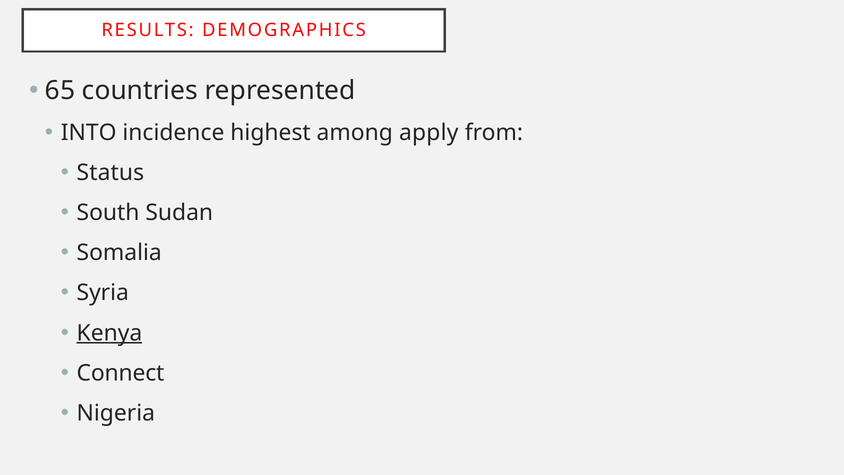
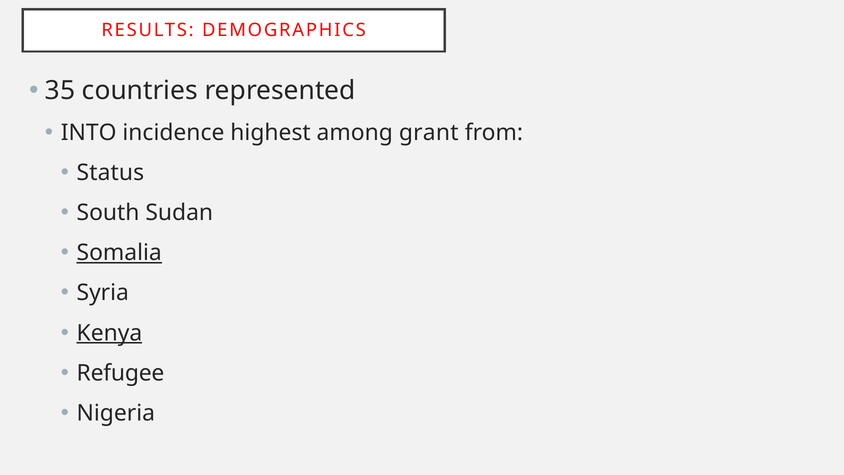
65: 65 -> 35
apply: apply -> grant
Somalia underline: none -> present
Connect: Connect -> Refugee
